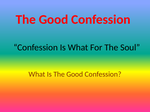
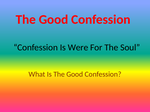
Is What: What -> Were
